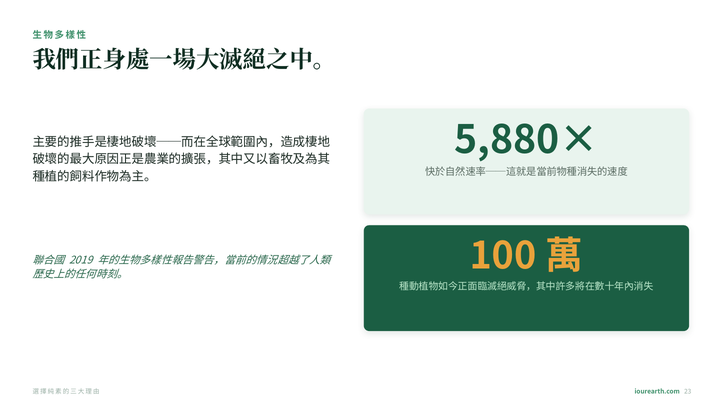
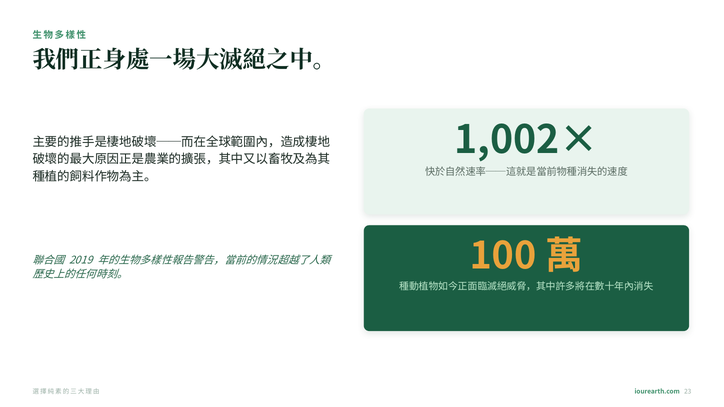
5,880×: 5,880× -> 1,002×
